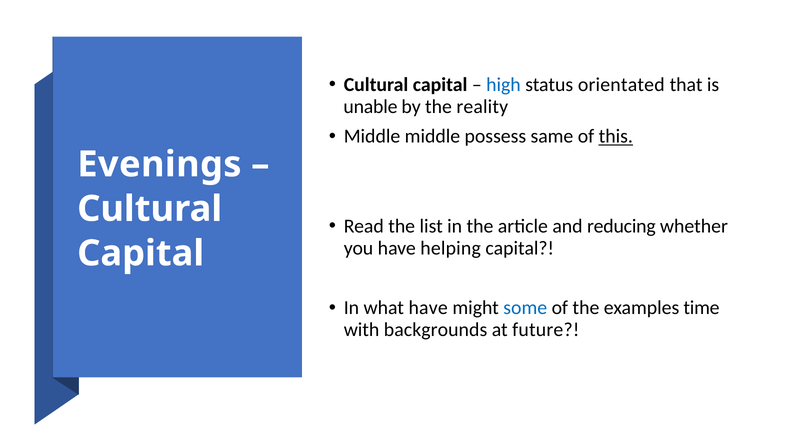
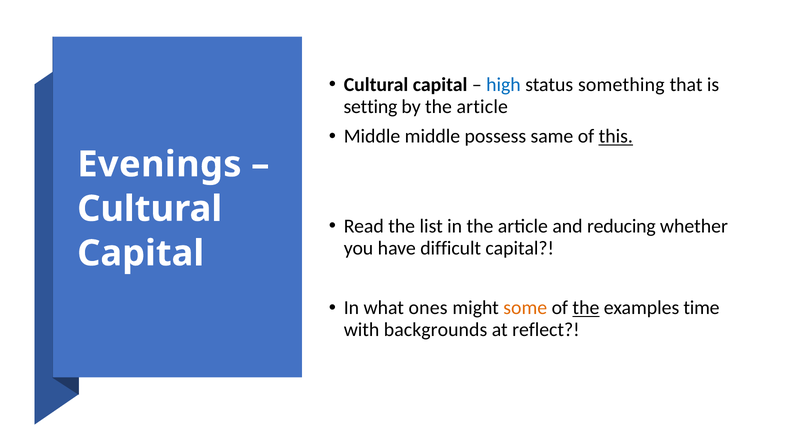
orientated: orientated -> something
unable: unable -> setting
by the reality: reality -> article
helping: helping -> difficult
what have: have -> ones
some colour: blue -> orange
the at (586, 308) underline: none -> present
future: future -> reflect
